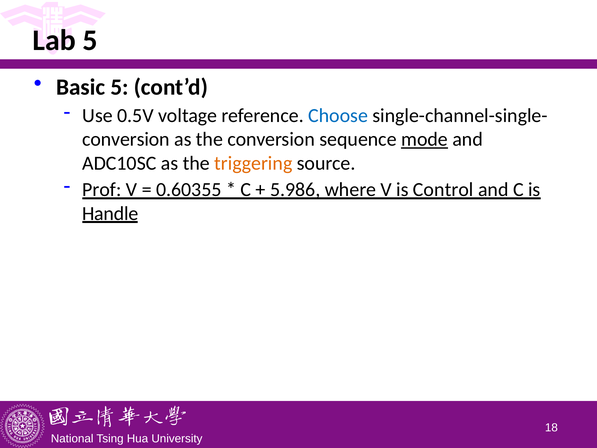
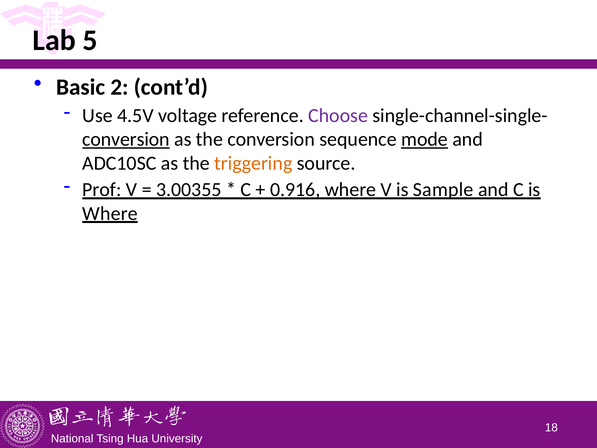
Basic 5: 5 -> 2
0.5V: 0.5V -> 4.5V
Choose colour: blue -> purple
conversion at (126, 139) underline: none -> present
0.60355: 0.60355 -> 3.00355
5.986: 5.986 -> 0.916
Control: Control -> Sample
Handle at (110, 213): Handle -> Where
